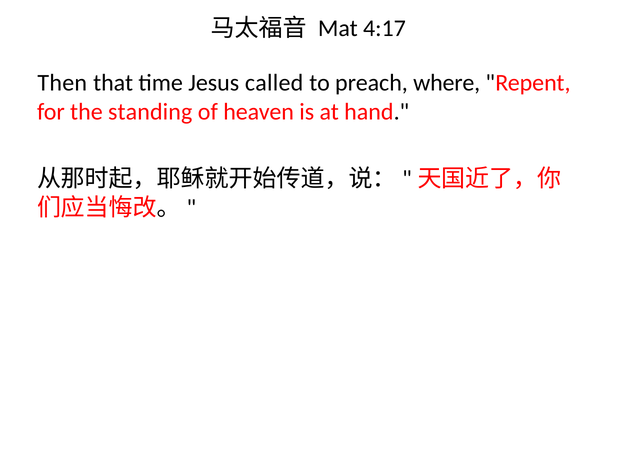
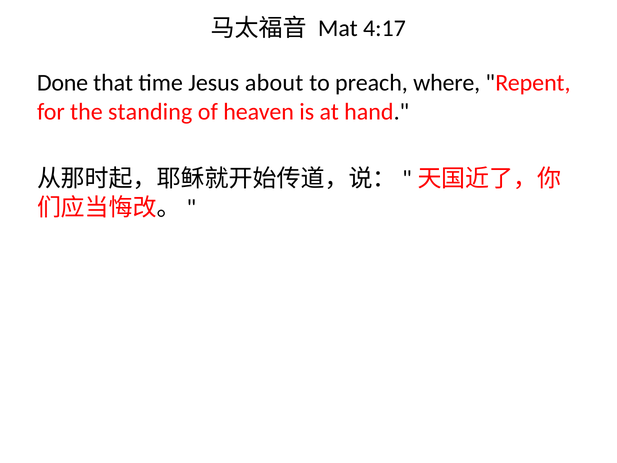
Then: Then -> Done
called: called -> about
